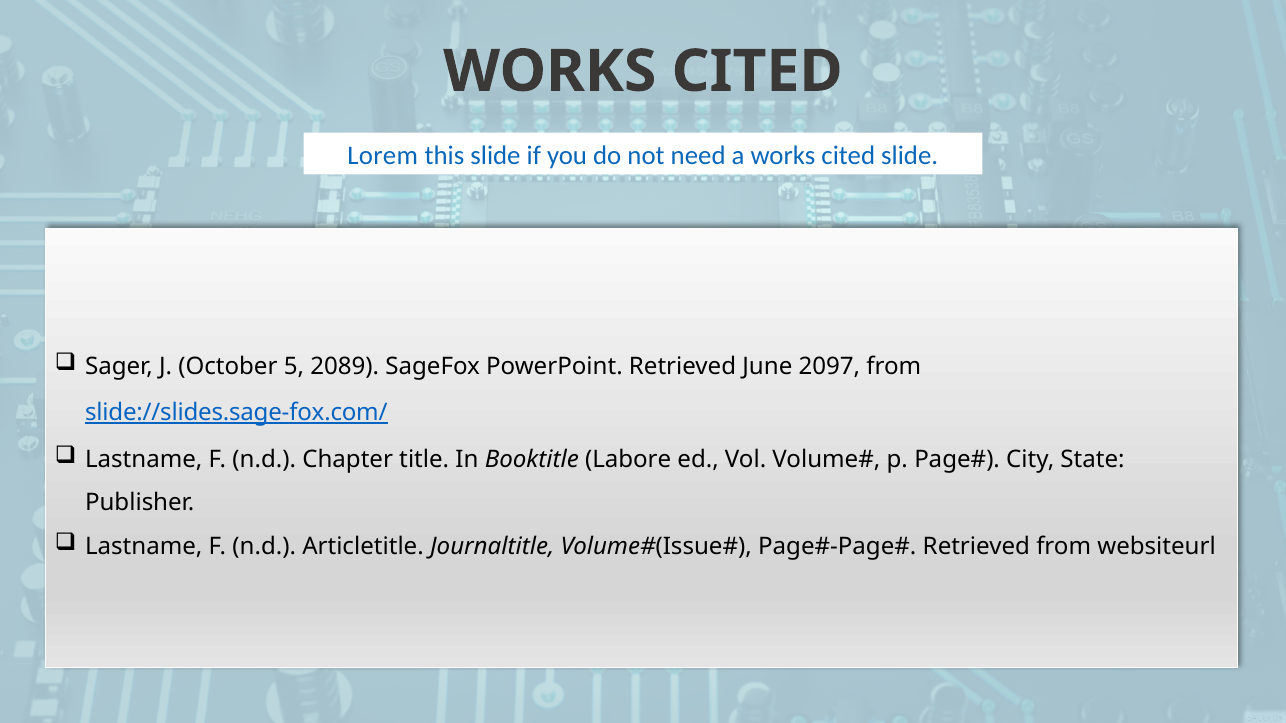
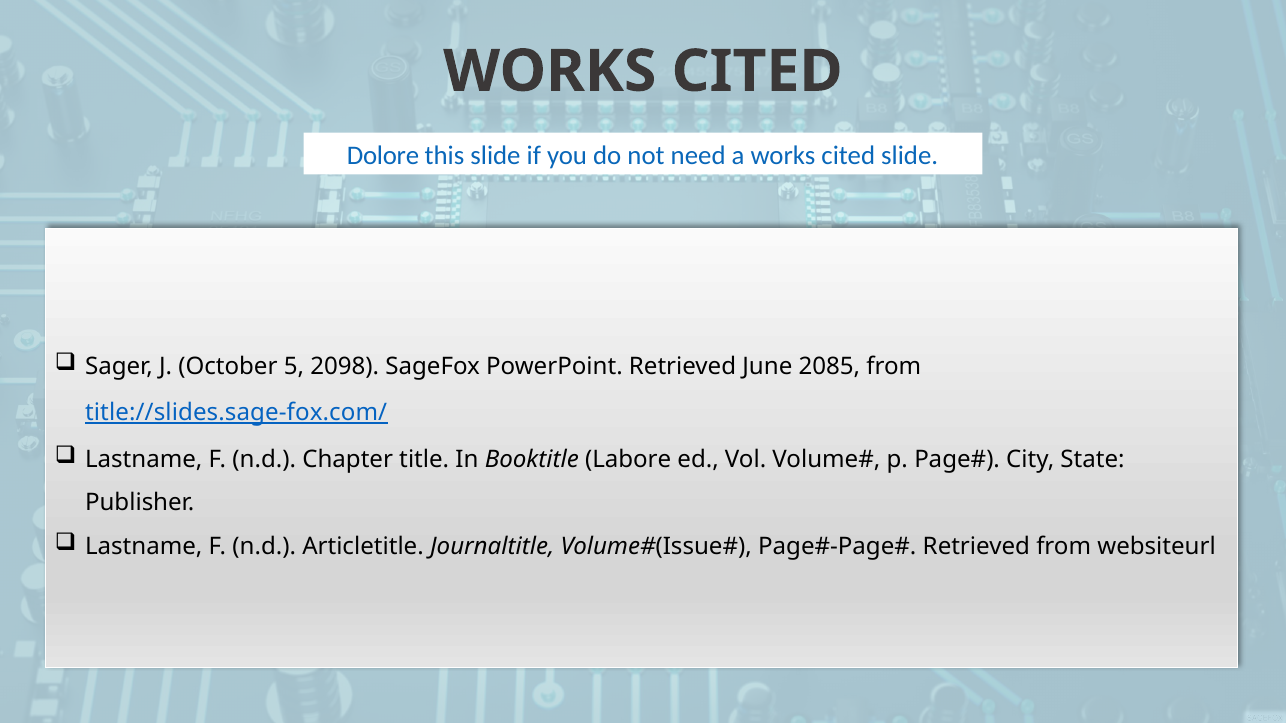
Lorem: Lorem -> Dolore
2089: 2089 -> 2098
2097: 2097 -> 2085
slide://slides.sage-fox.com/: slide://slides.sage-fox.com/ -> title://slides.sage-fox.com/
